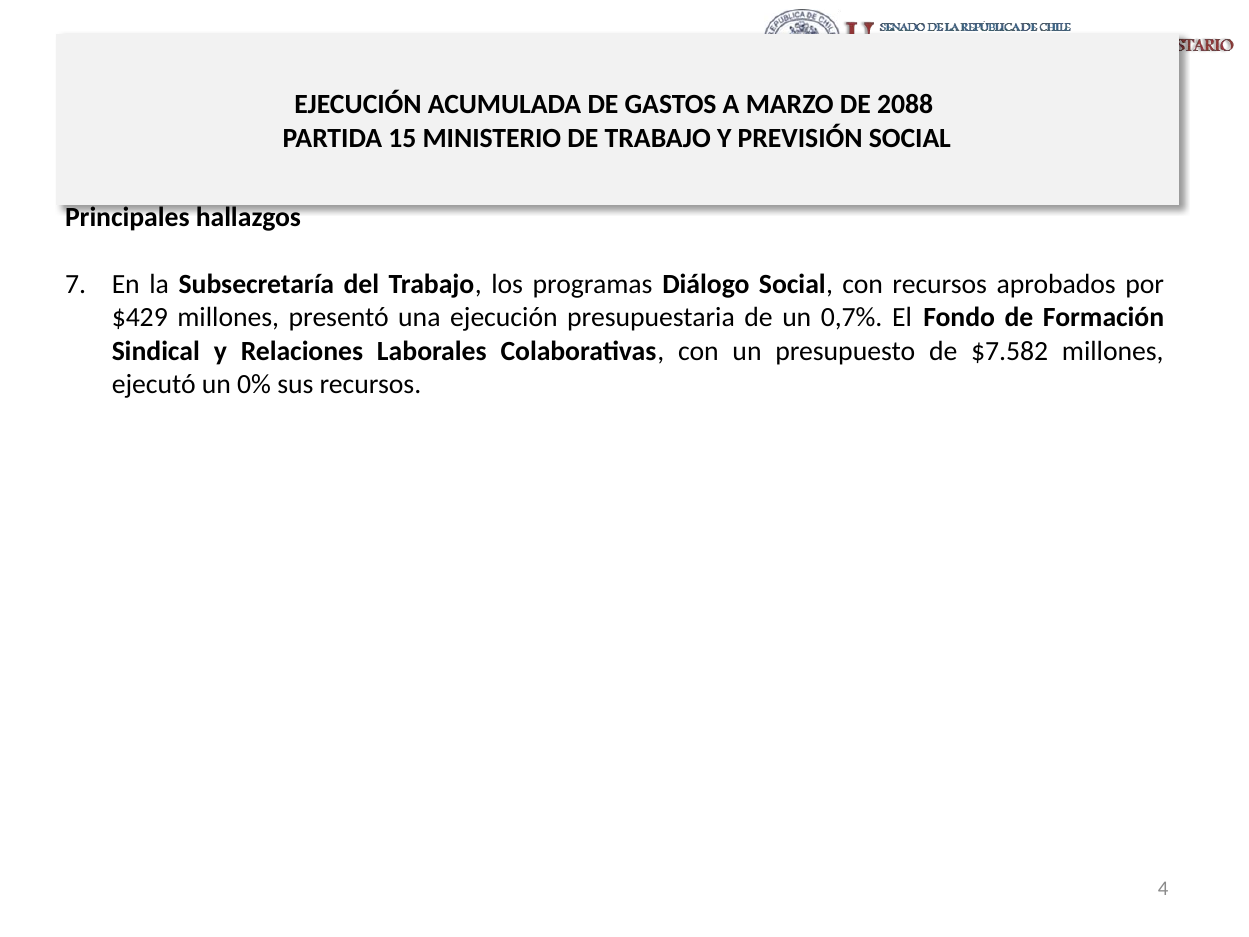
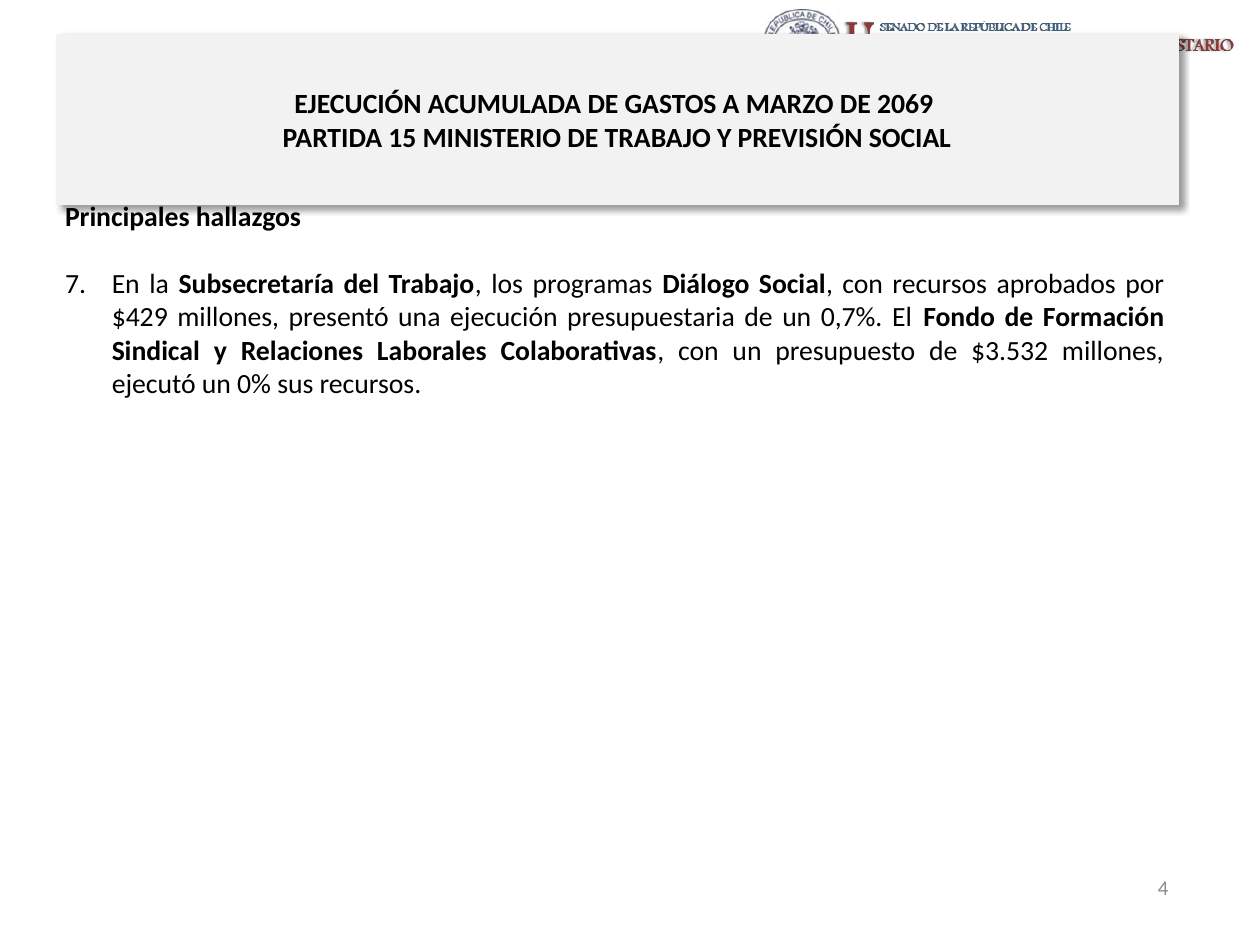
2088: 2088 -> 2069
$7.582: $7.582 -> $3.532
